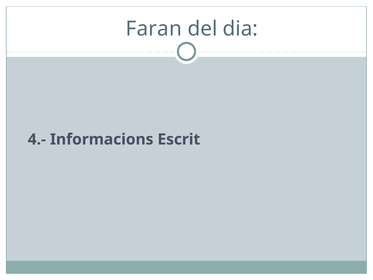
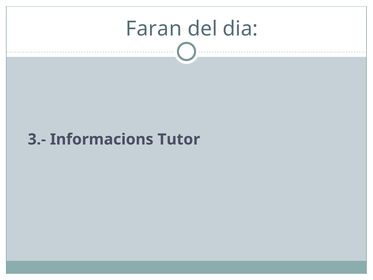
4.-: 4.- -> 3.-
Escrit: Escrit -> Tutor
